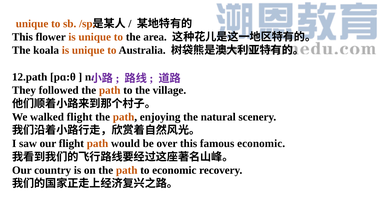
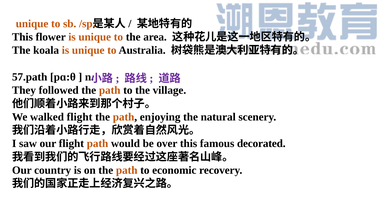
12.path: 12.path -> 57.path
famous economic: economic -> decorated
